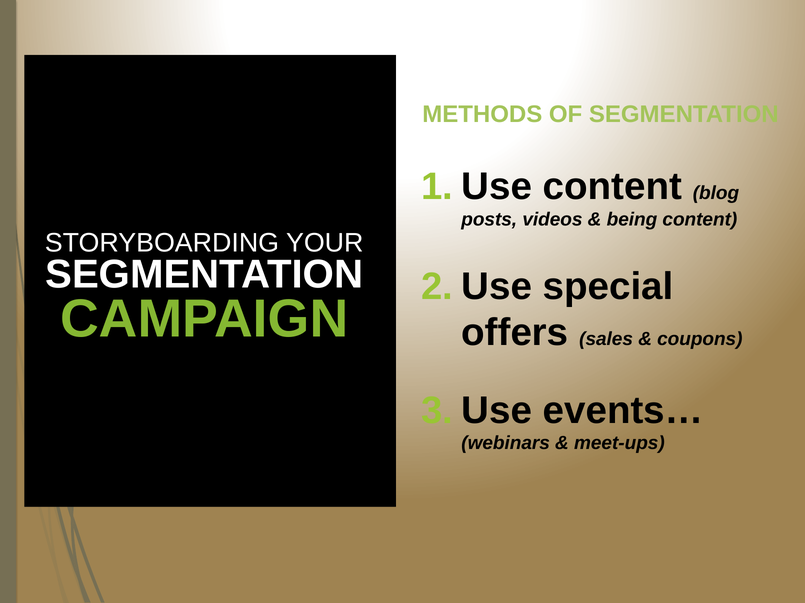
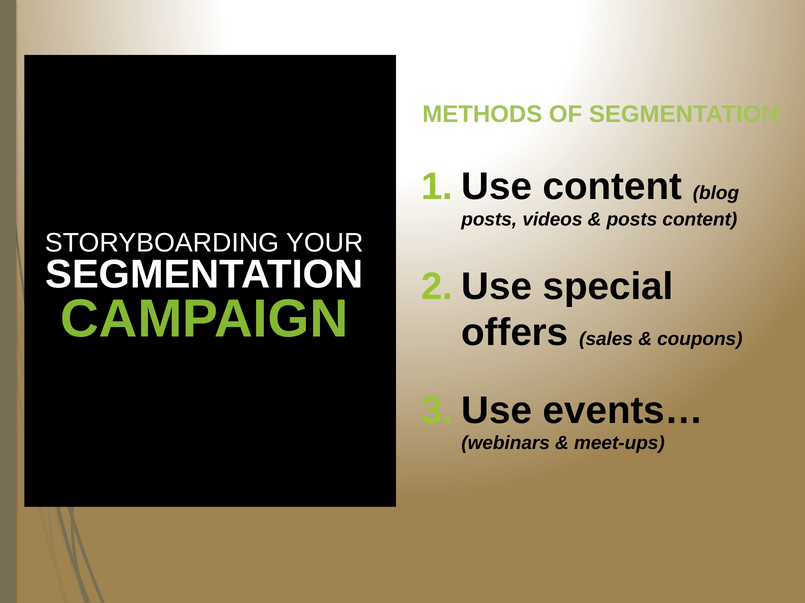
being at (632, 220): being -> posts
